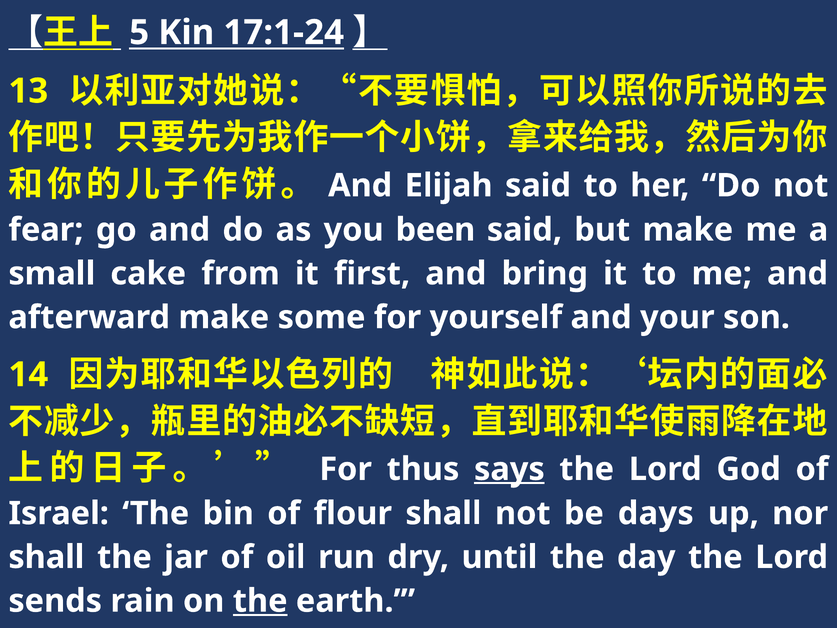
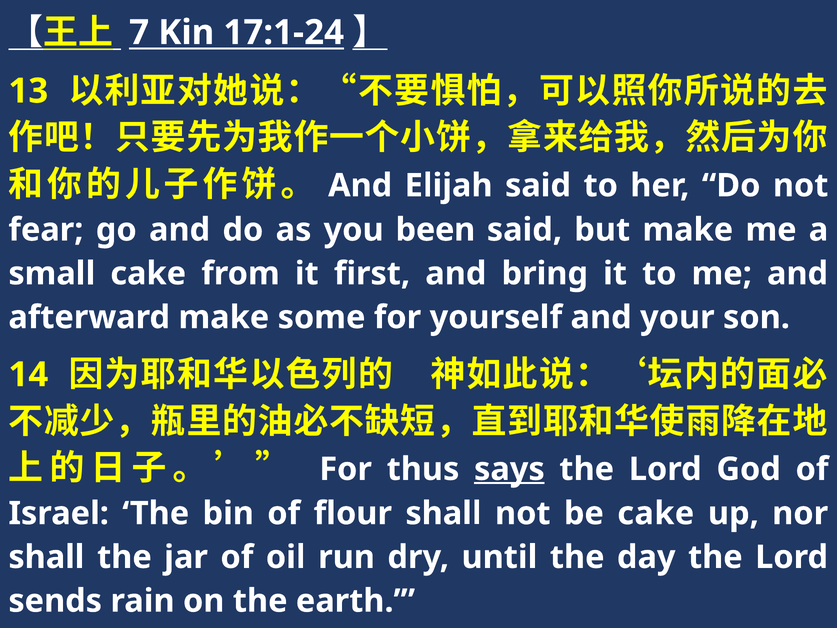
5: 5 -> 7
be days: days -> cake
the at (260, 601) underline: present -> none
